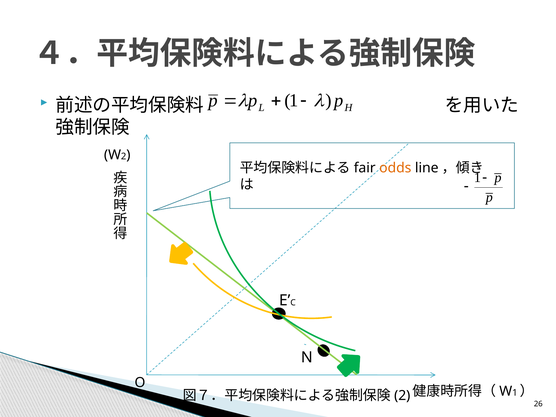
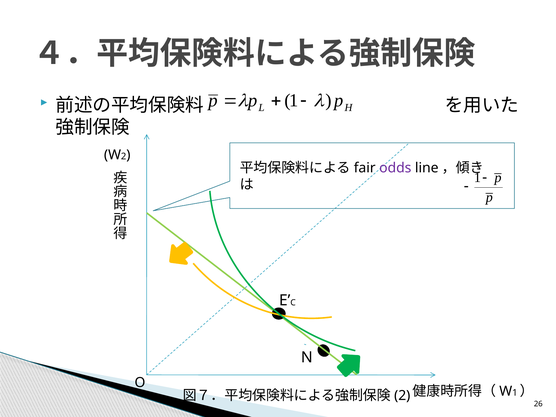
odds colour: orange -> purple
